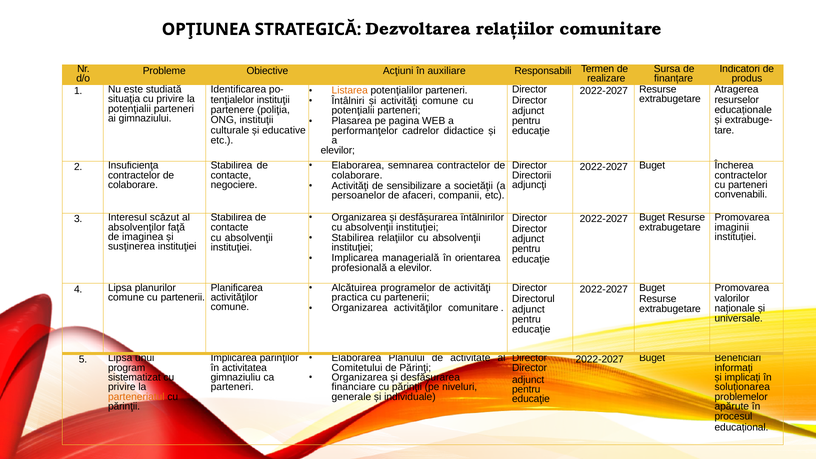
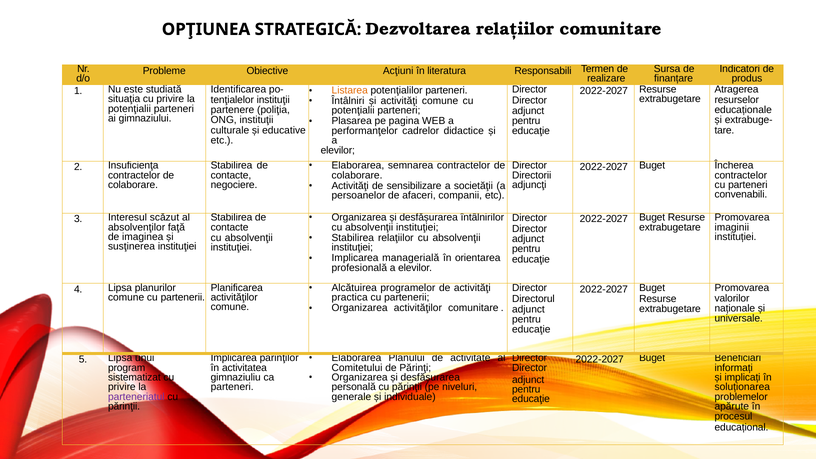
auxiliare: auxiliare -> literatura
financiare: financiare -> personală
parteneriatul colour: orange -> purple
